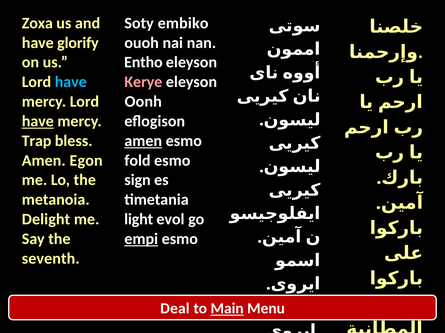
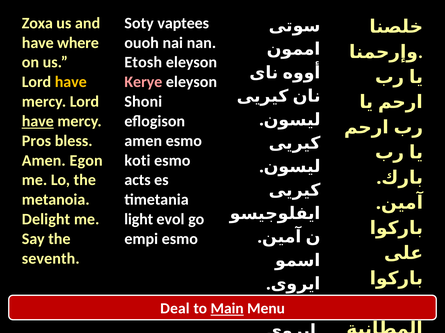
embiko: embiko -> vaptees
glorify: glorify -> where
Entho: Entho -> Etosh
have at (71, 82) colour: light blue -> yellow
Oonh: Oonh -> Shoni
Trap: Trap -> Pros
amen at (143, 141) underline: present -> none
fold: fold -> koti
sign: sign -> acts
empi underline: present -> none
